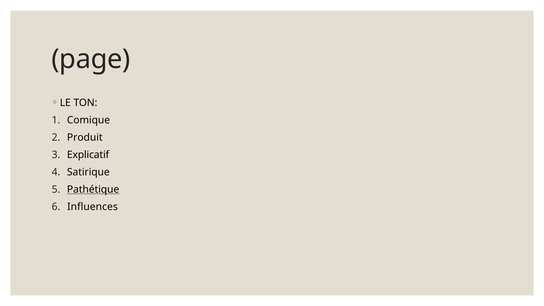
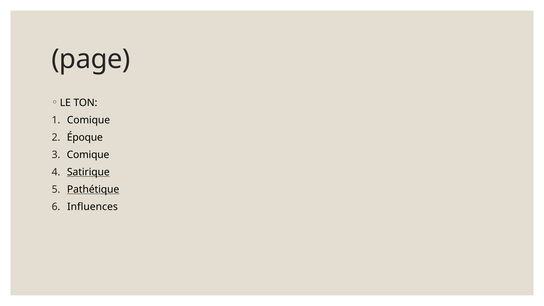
Produit: Produit -> Époque
Explicatif at (88, 155): Explicatif -> Comique
Satirique underline: none -> present
